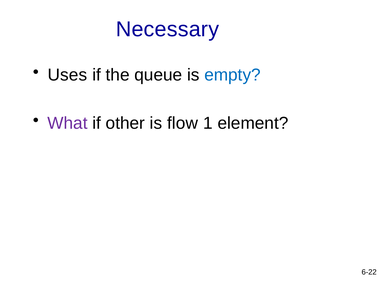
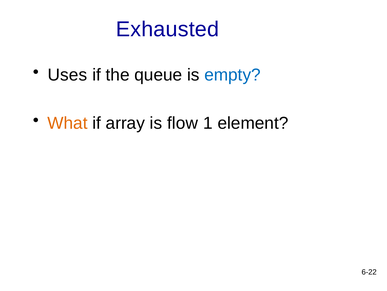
Necessary: Necessary -> Exhausted
What colour: purple -> orange
other: other -> array
